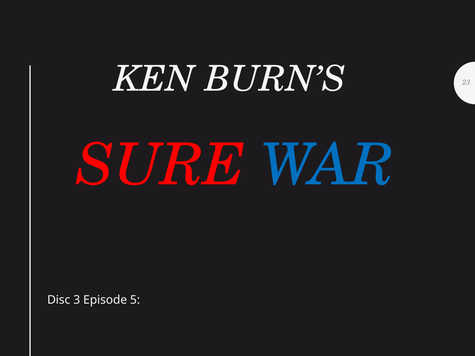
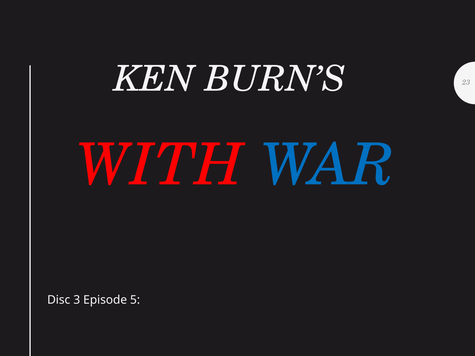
SURE: SURE -> WITH
